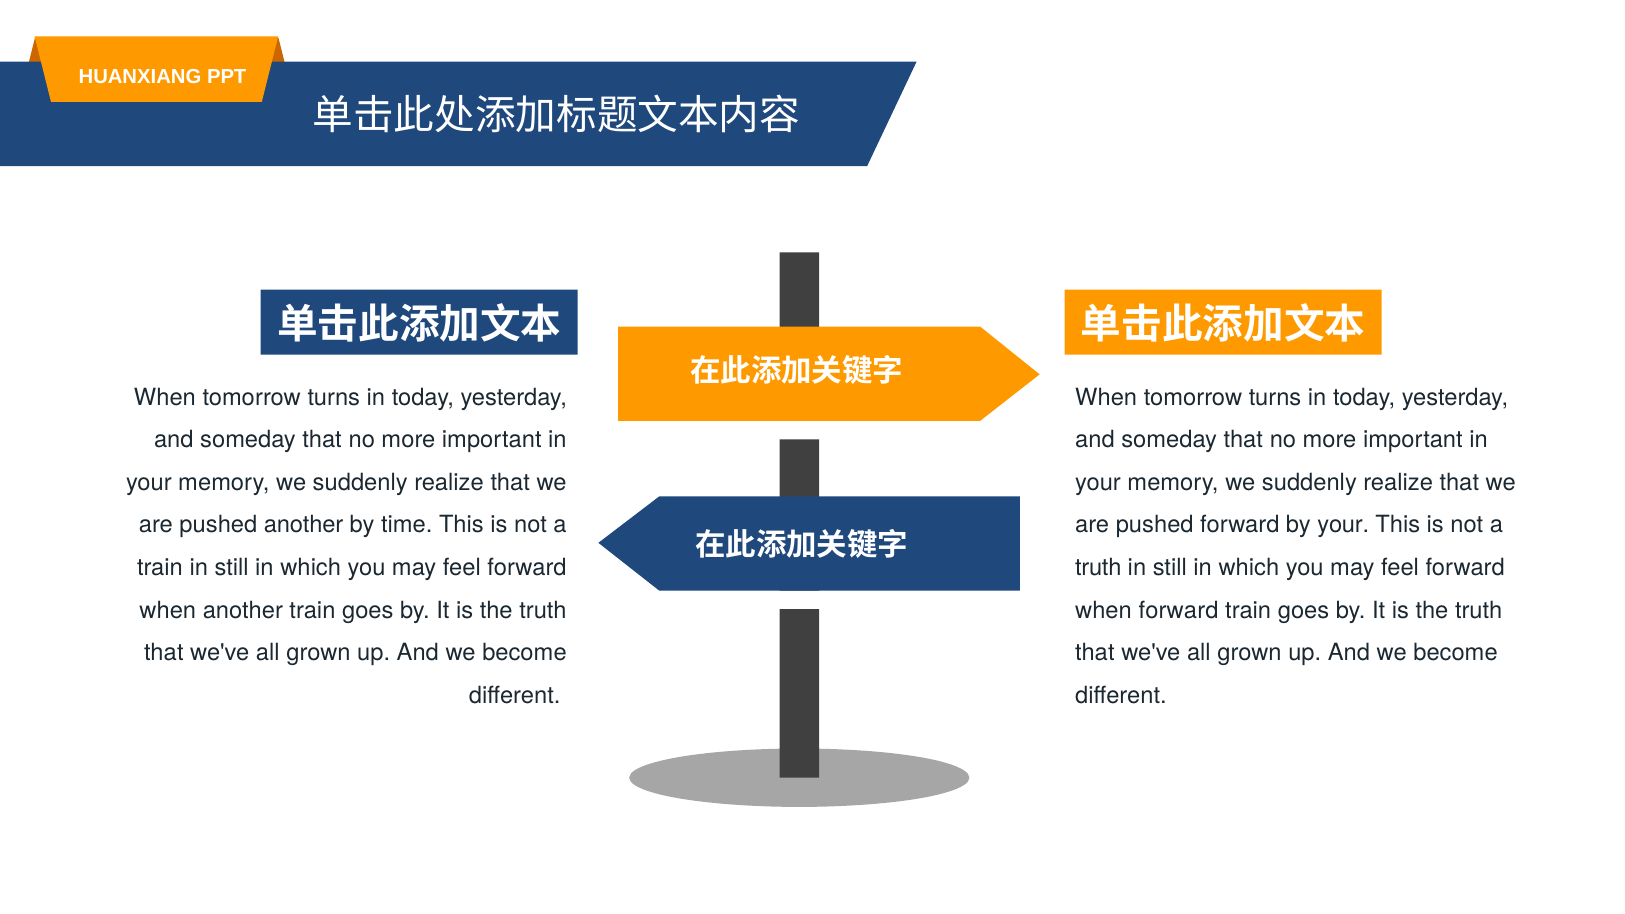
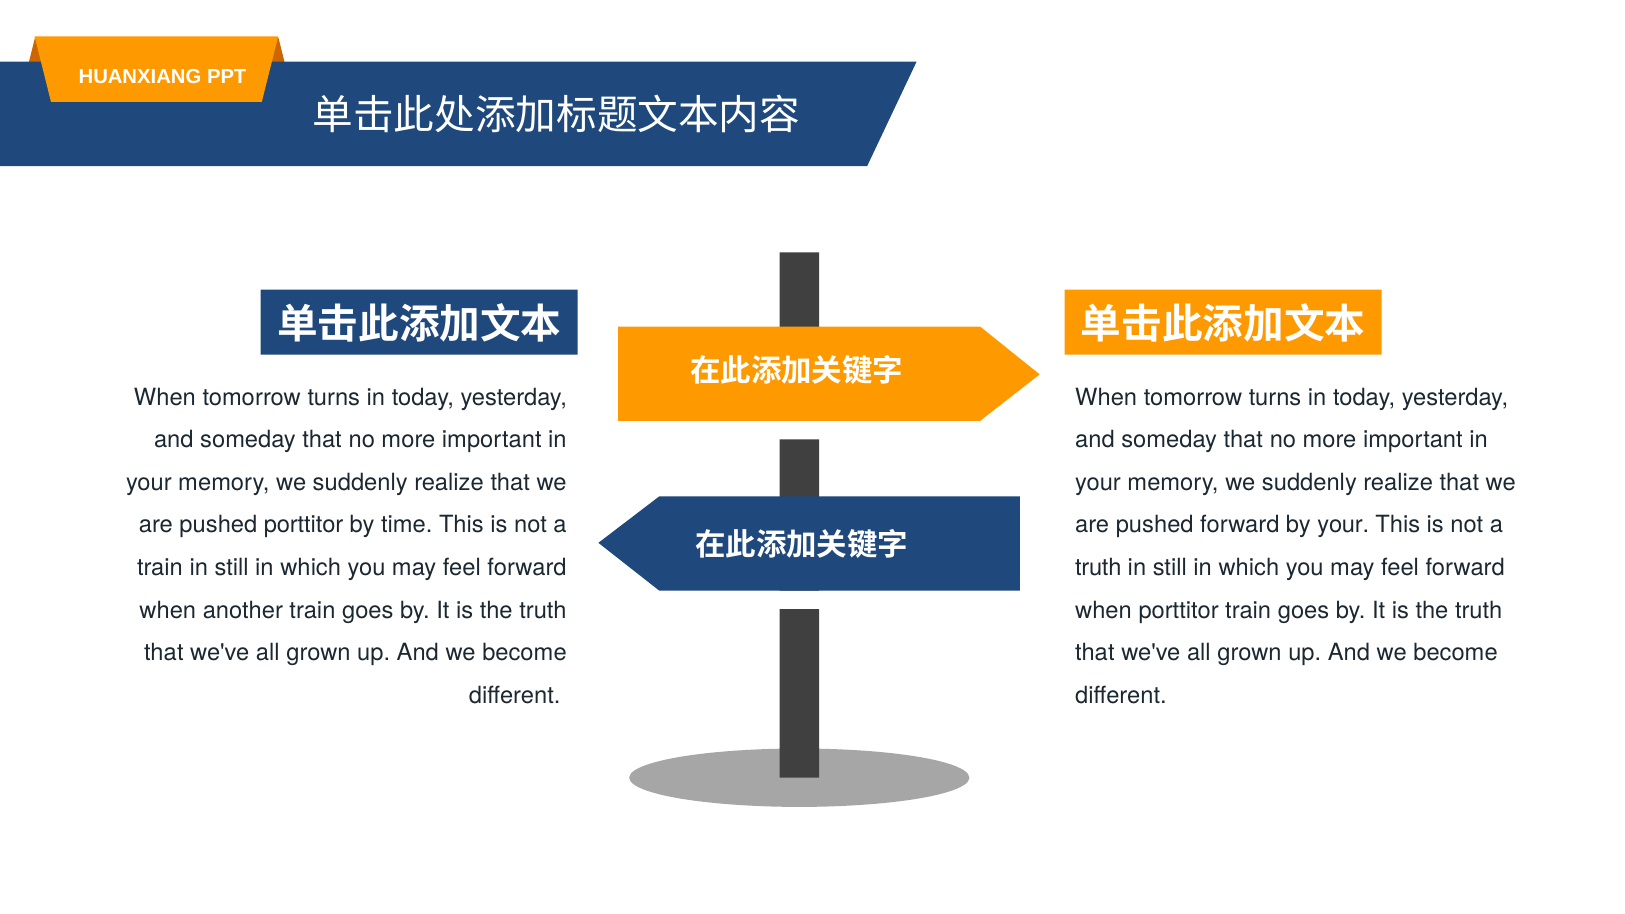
pushed another: another -> porttitor
when forward: forward -> porttitor
